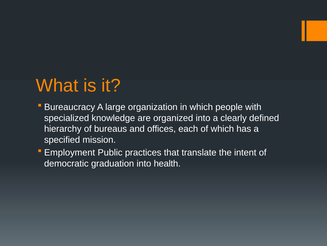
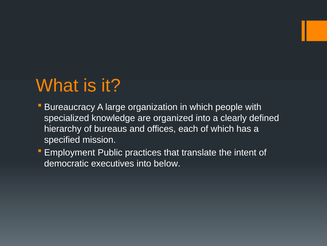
graduation: graduation -> executives
health: health -> below
